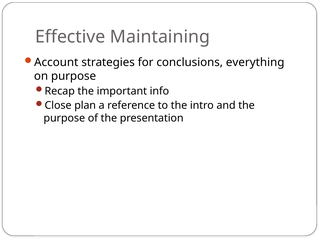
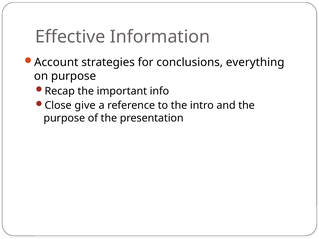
Maintaining: Maintaining -> Information
plan: plan -> give
